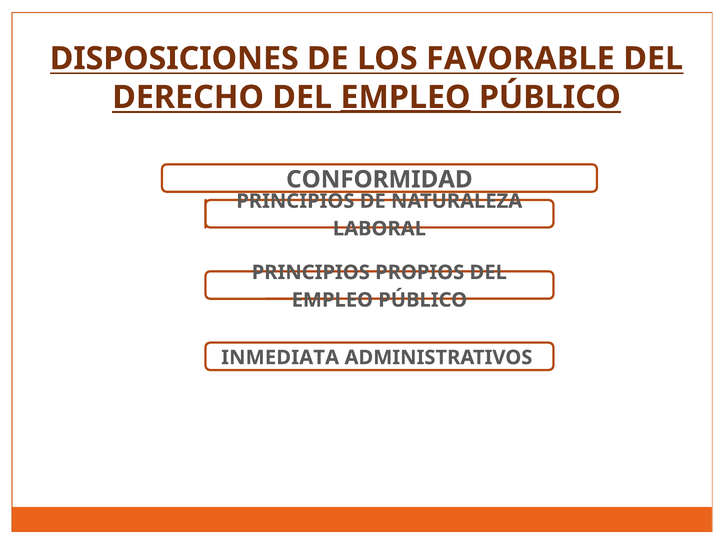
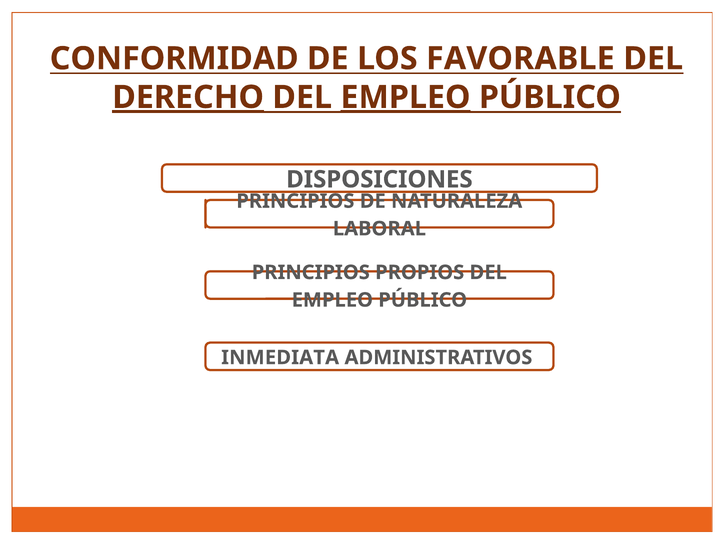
DISPOSICIONES: DISPOSICIONES -> CONFORMIDAD
DERECHO underline: none -> present
CONFORMIDAD: CONFORMIDAD -> DISPOSICIONES
